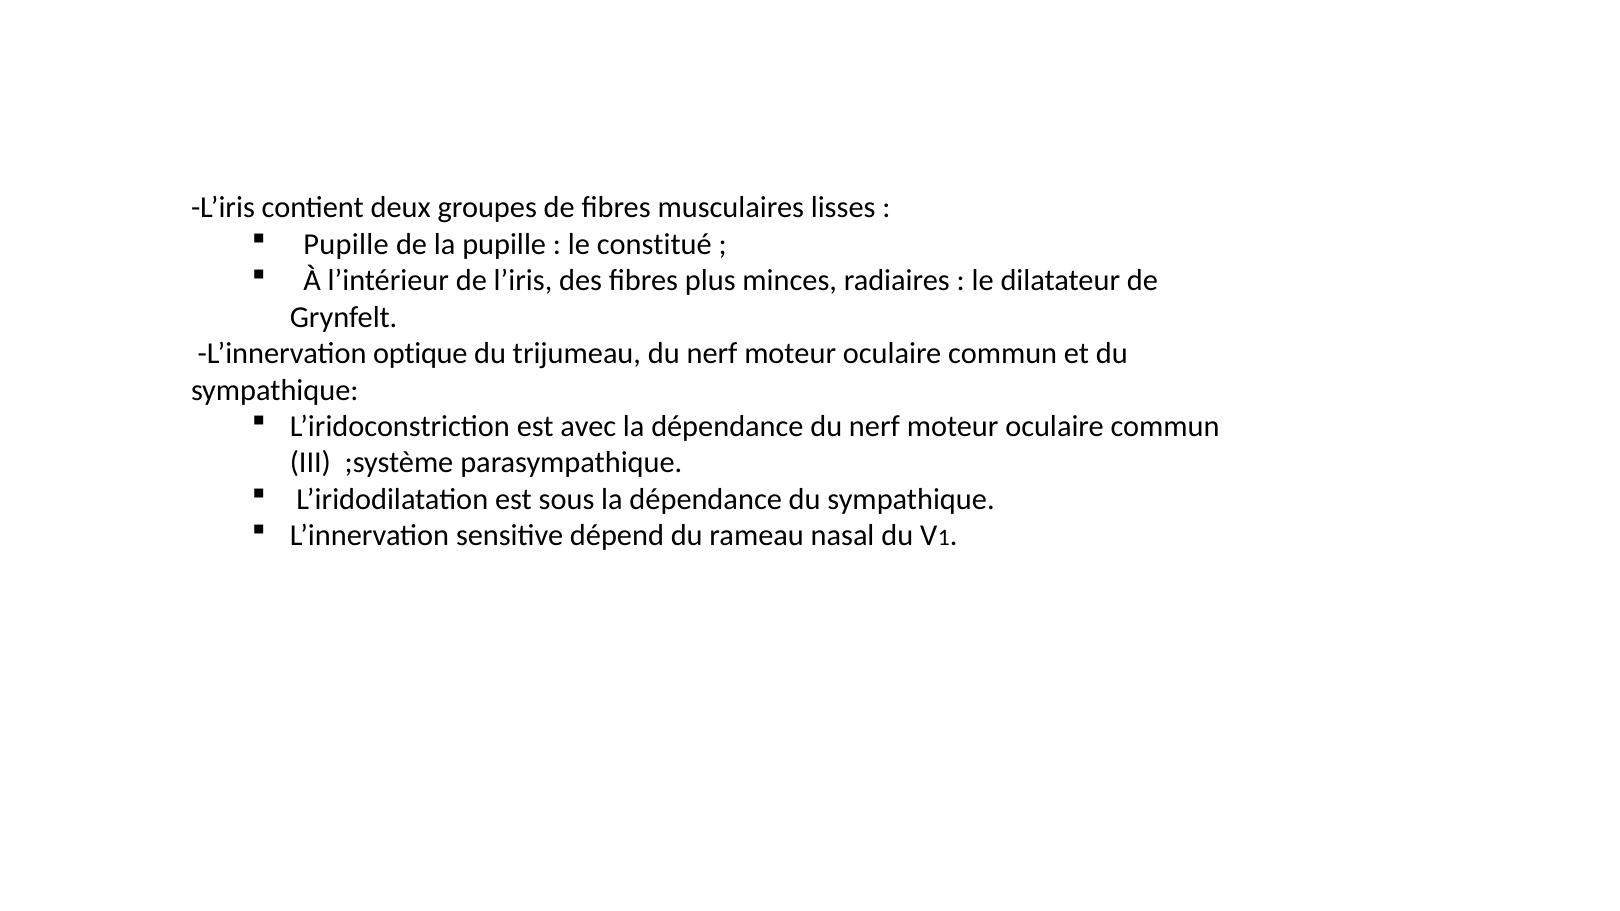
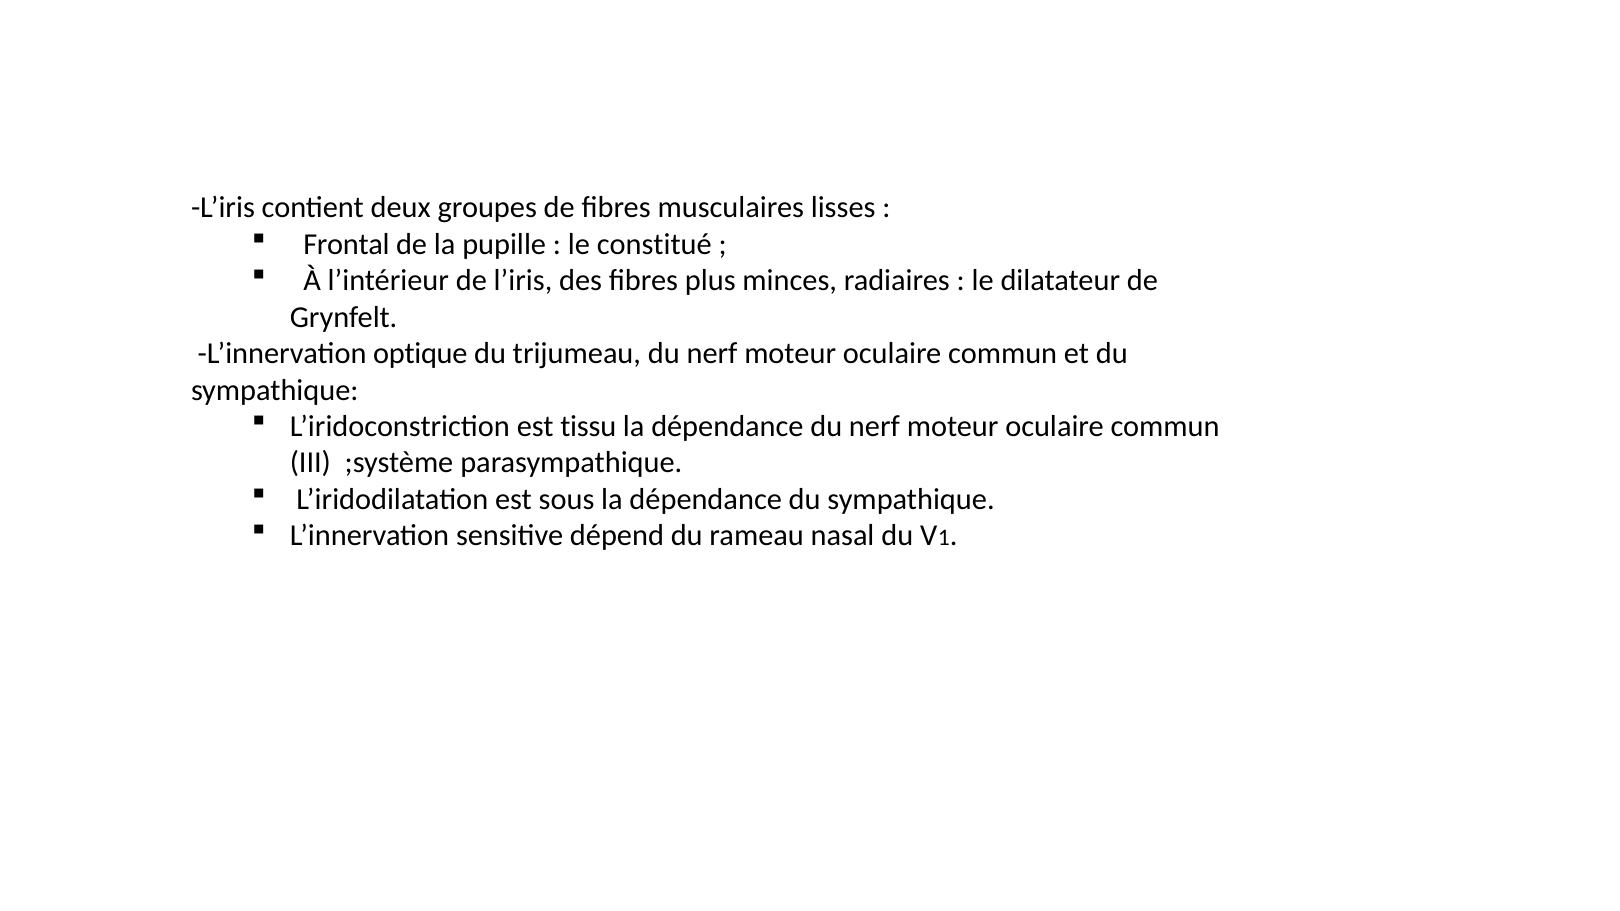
Pupille at (346, 244): Pupille -> Frontal
avec: avec -> tissu
